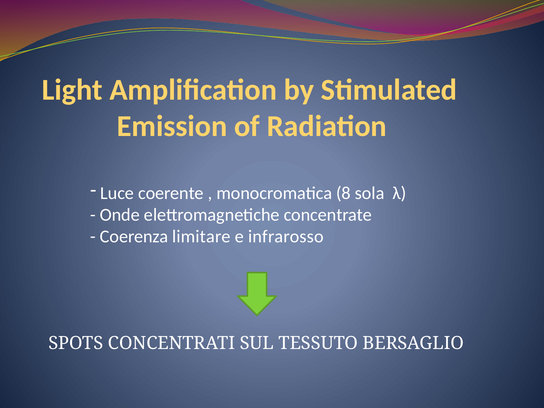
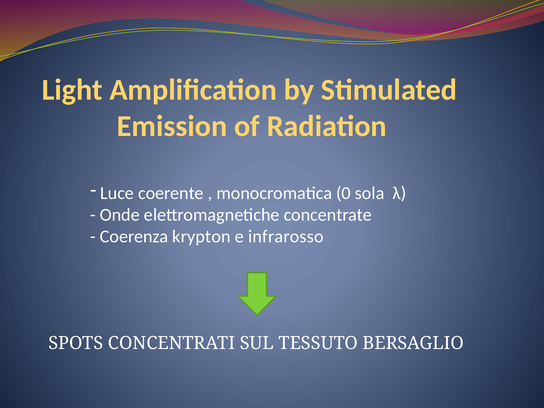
8: 8 -> 0
limitare: limitare -> krypton
